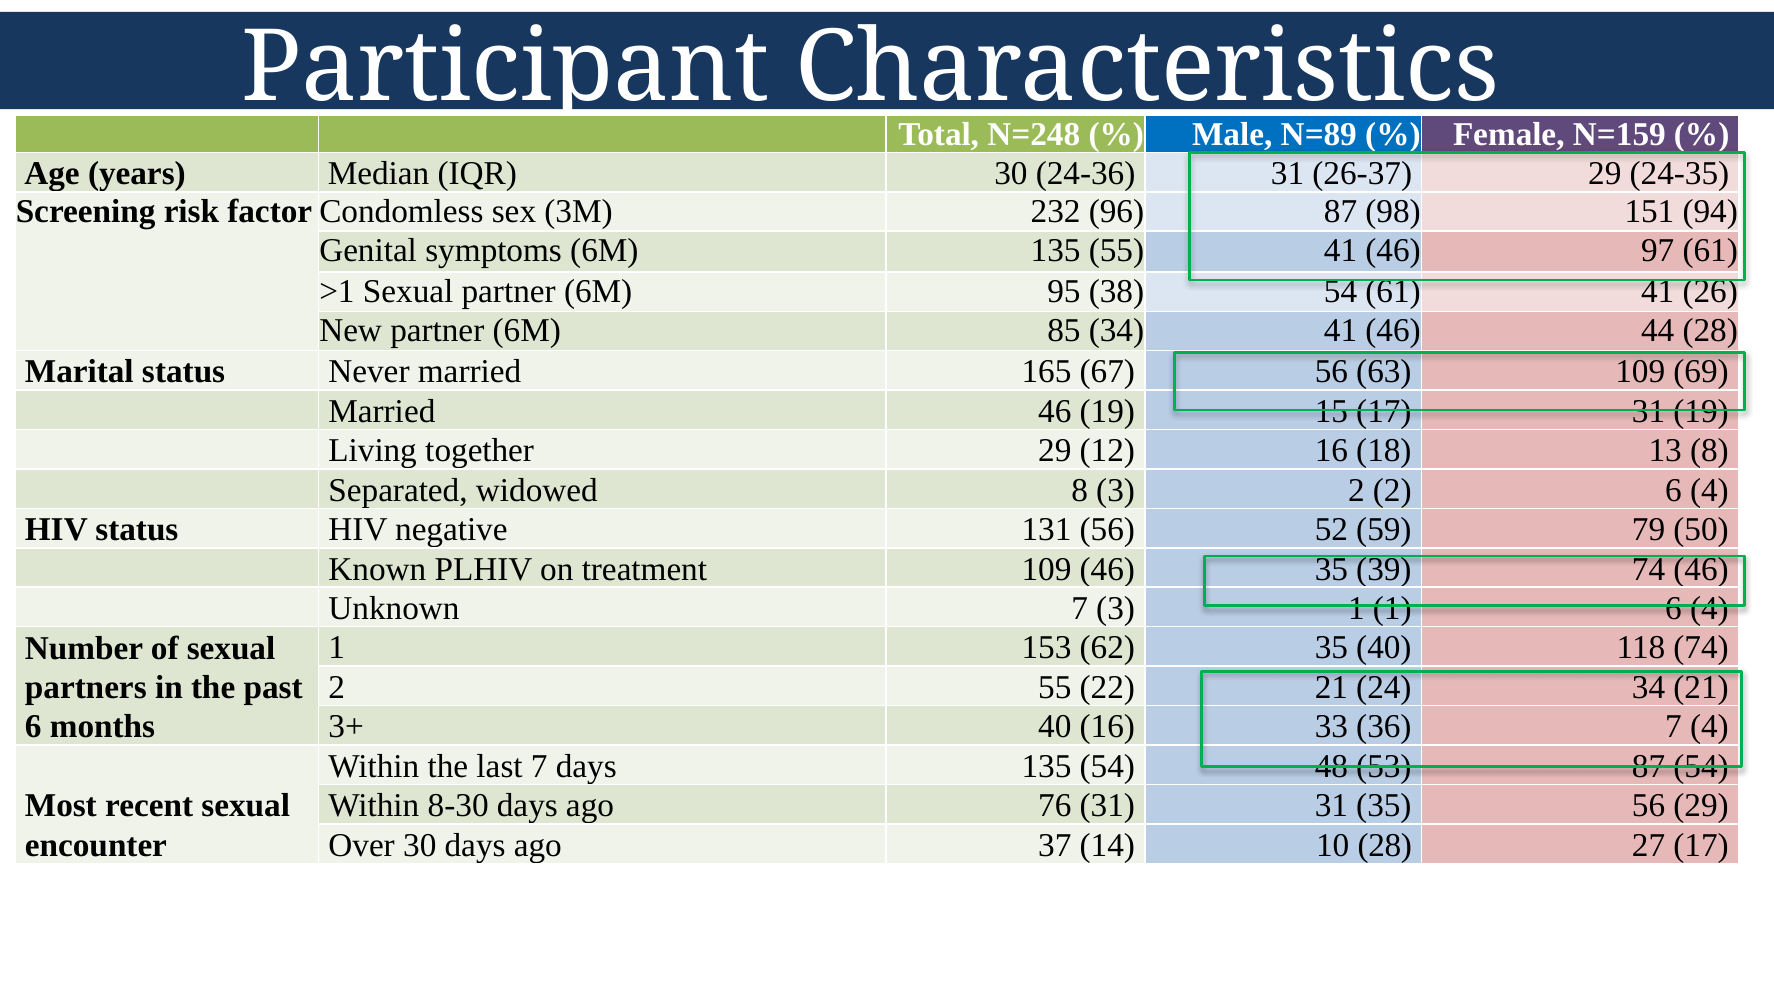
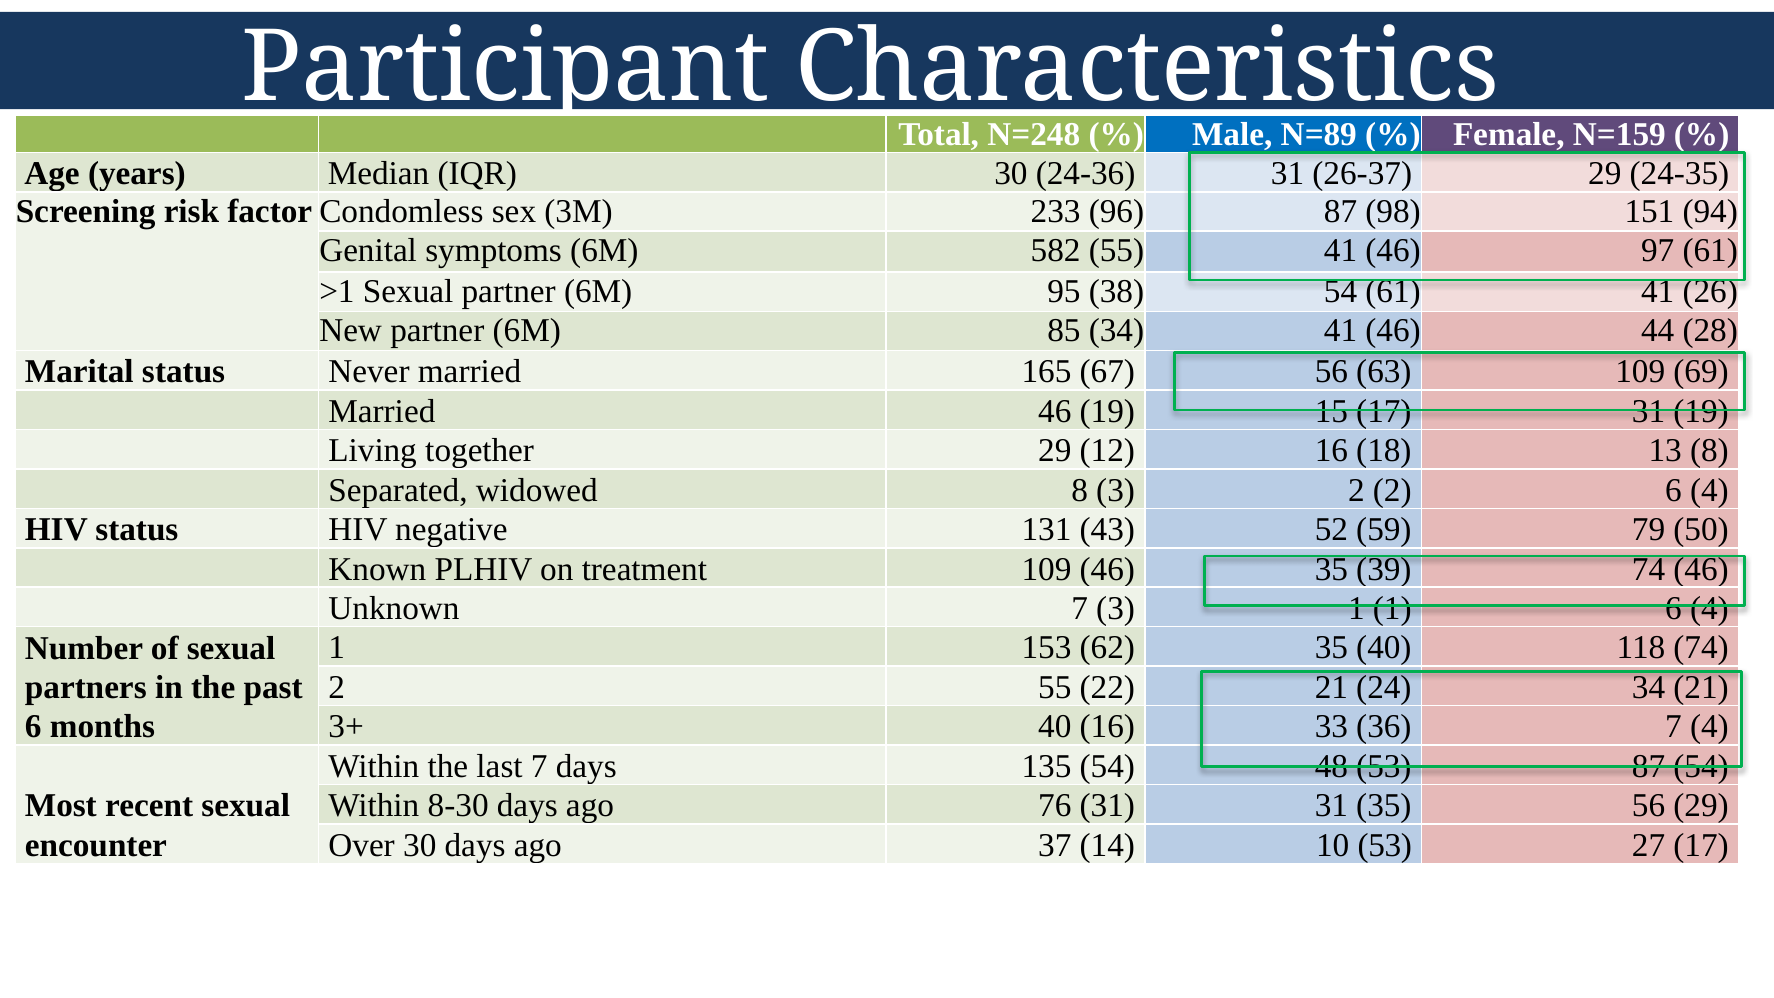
232: 232 -> 233
6M 135: 135 -> 582
131 56: 56 -> 43
10 28: 28 -> 53
